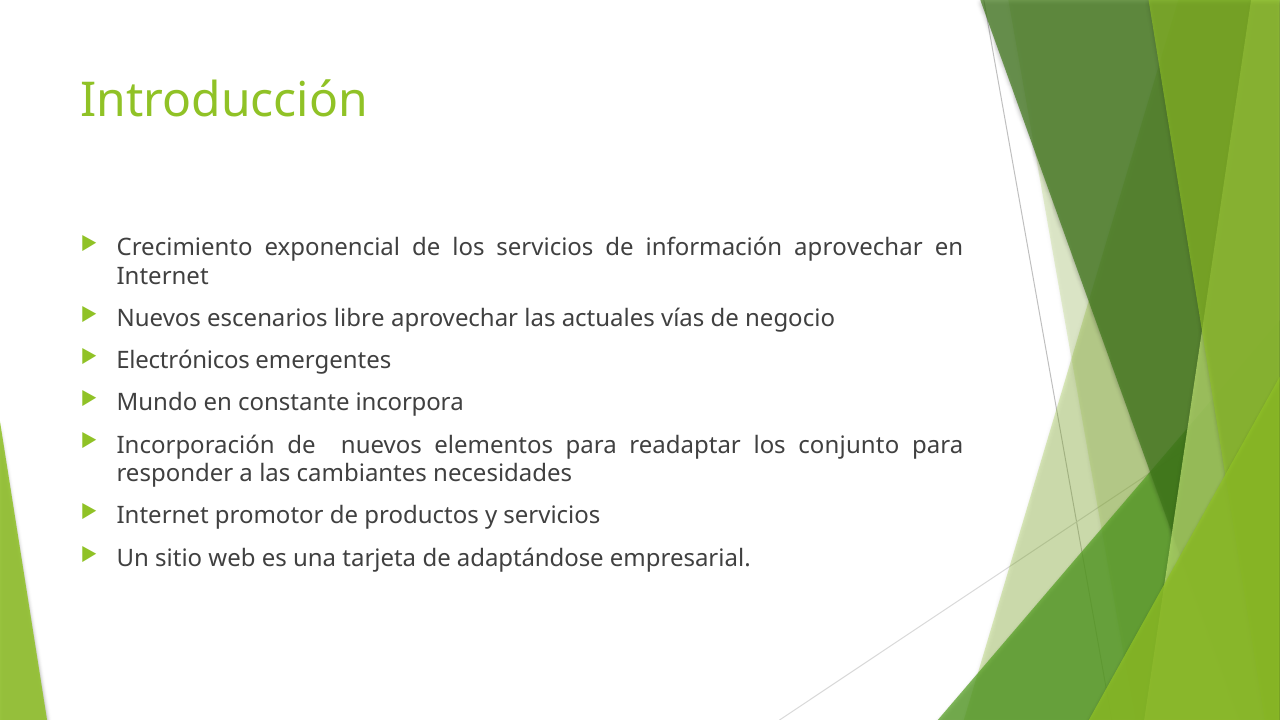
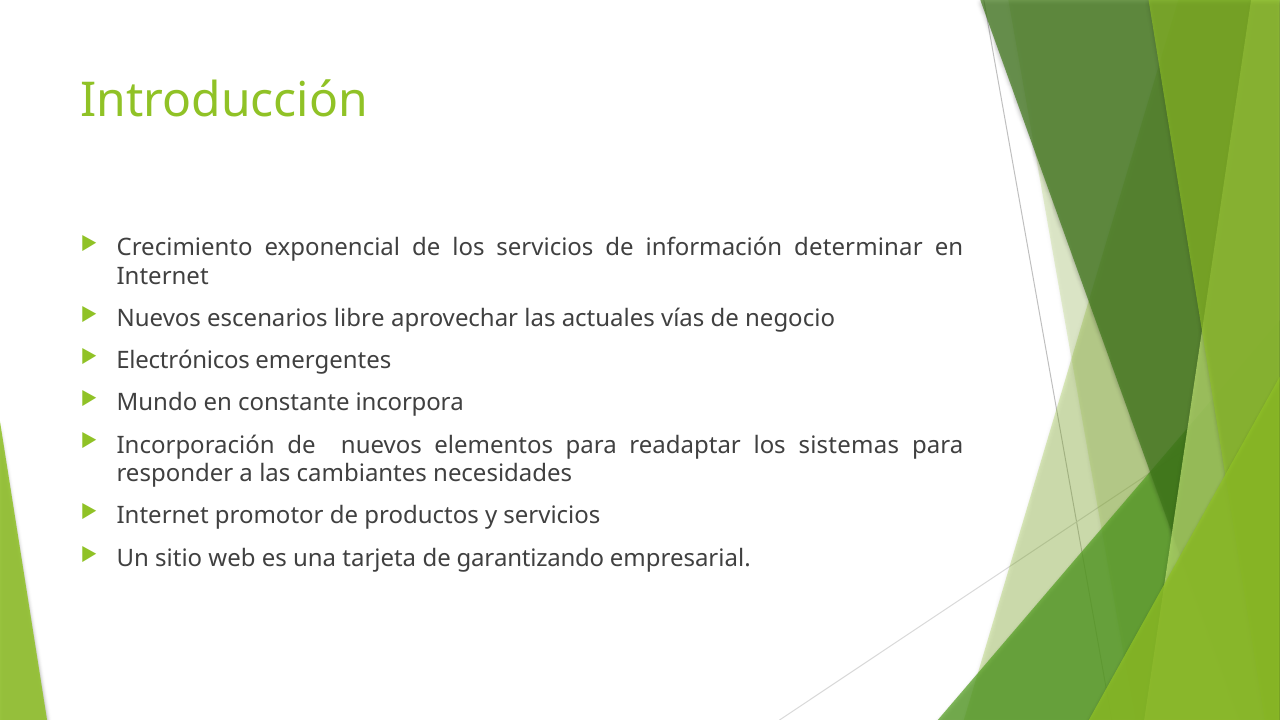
información aprovechar: aprovechar -> determinar
conjunto: conjunto -> sistemas
adaptándose: adaptándose -> garantizando
